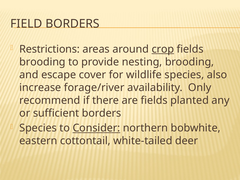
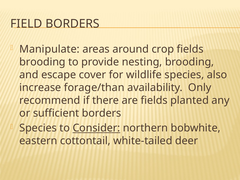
Restrictions: Restrictions -> Manipulate
crop underline: present -> none
forage/river: forage/river -> forage/than
